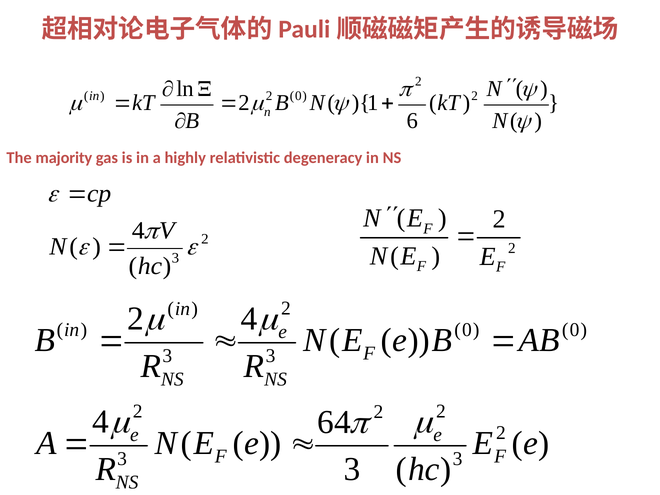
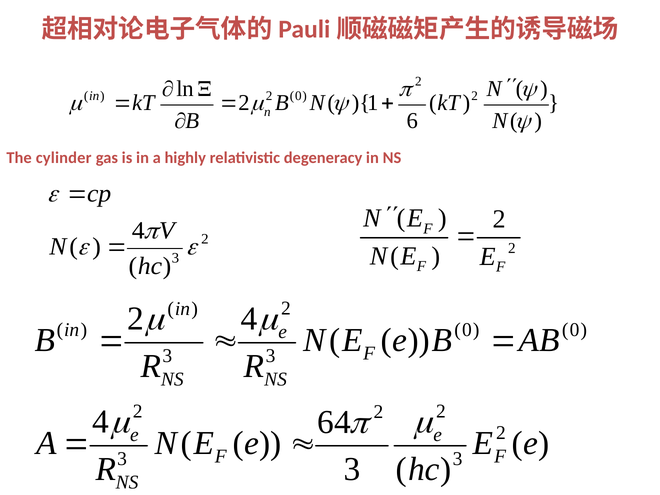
majority: majority -> cylinder
